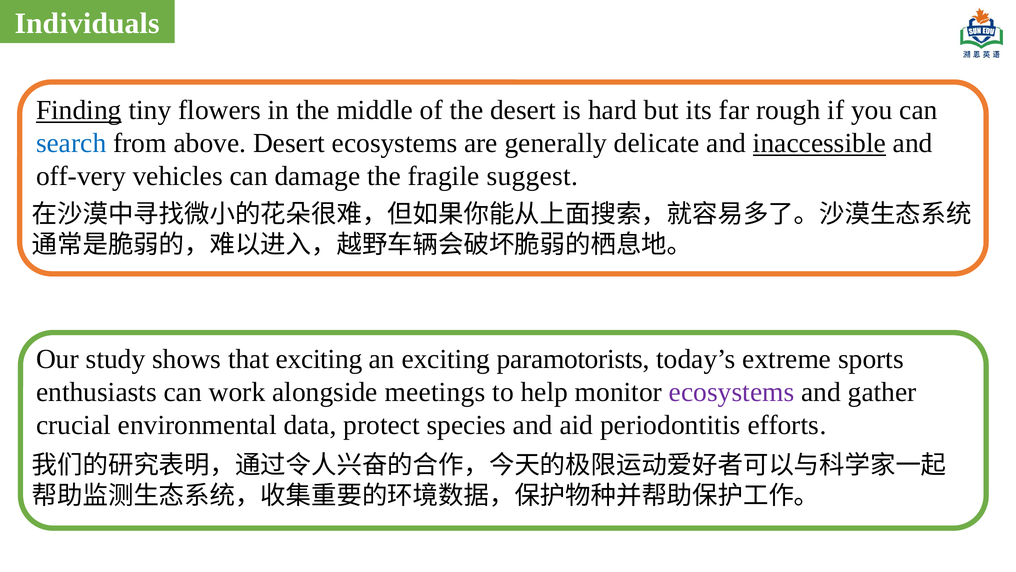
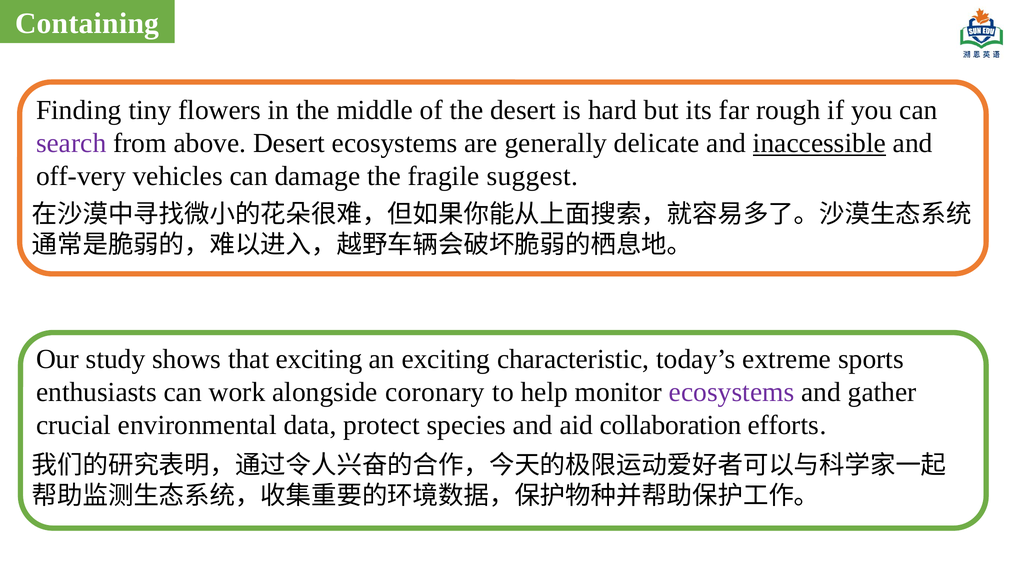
Individuals: Individuals -> Containing
Finding underline: present -> none
search colour: blue -> purple
paramotorists: paramotorists -> characteristic
meetings: meetings -> coronary
periodontitis: periodontitis -> collaboration
